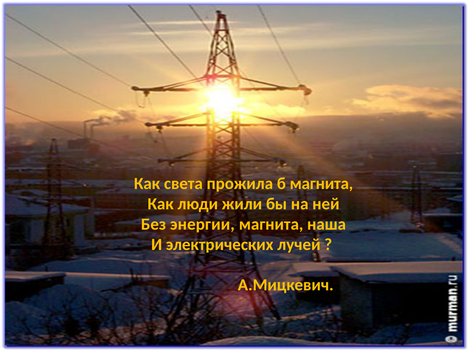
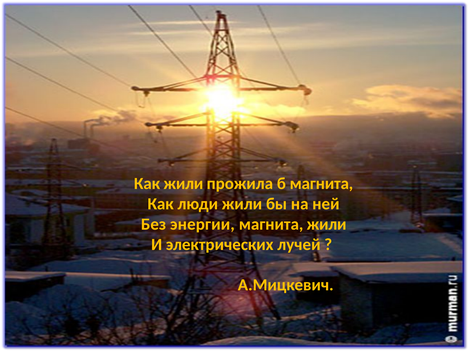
Как света: света -> жили
магнита наша: наша -> жили
